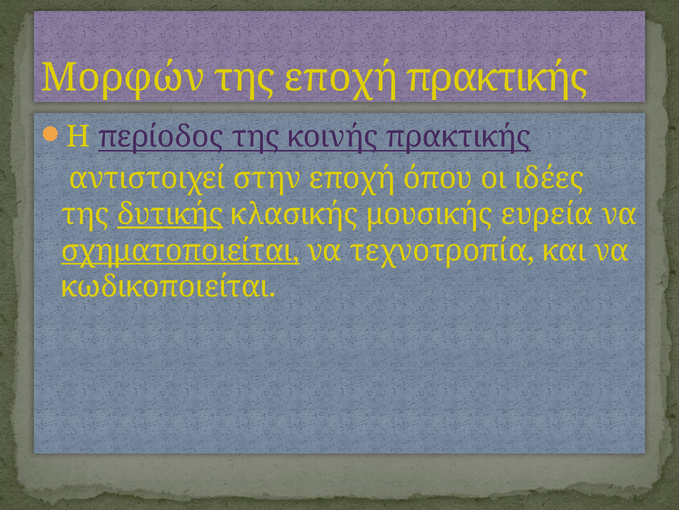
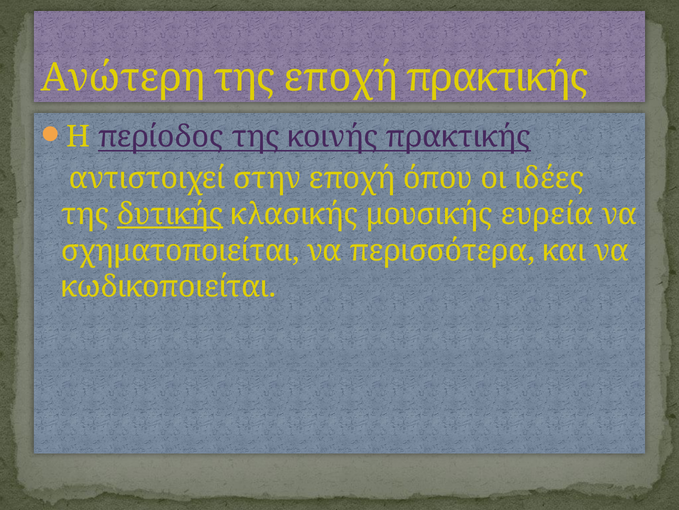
Μορφών: Μορφών -> Ανώτερη
σχηματοποιείται underline: present -> none
τεχνοτροπία: τεχνοτροπία -> περισσότερα
